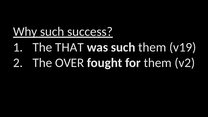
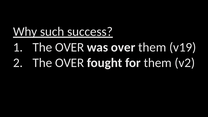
THAT at (69, 47): THAT -> OVER
was such: such -> over
